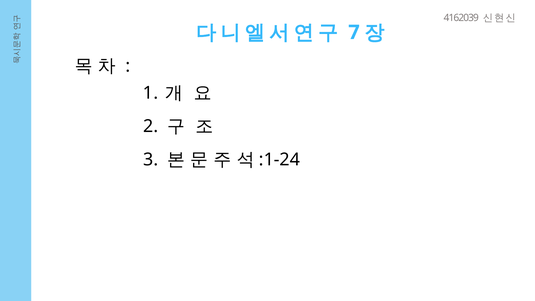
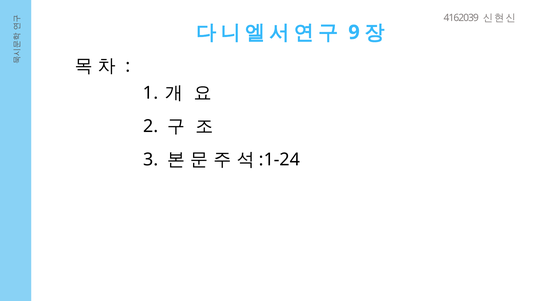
7: 7 -> 9
